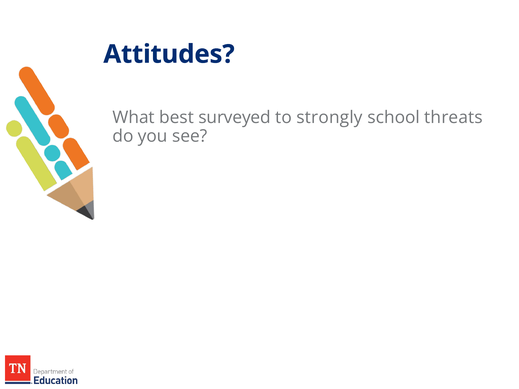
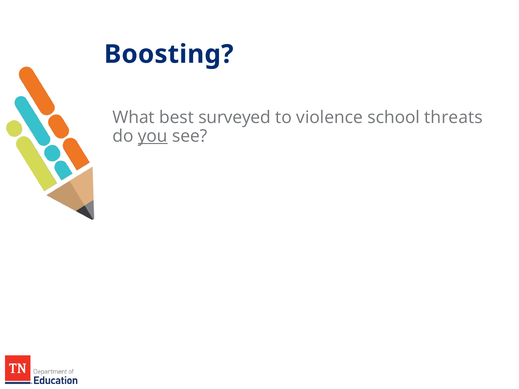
Attitudes: Attitudes -> Boosting
strongly: strongly -> violence
you underline: none -> present
